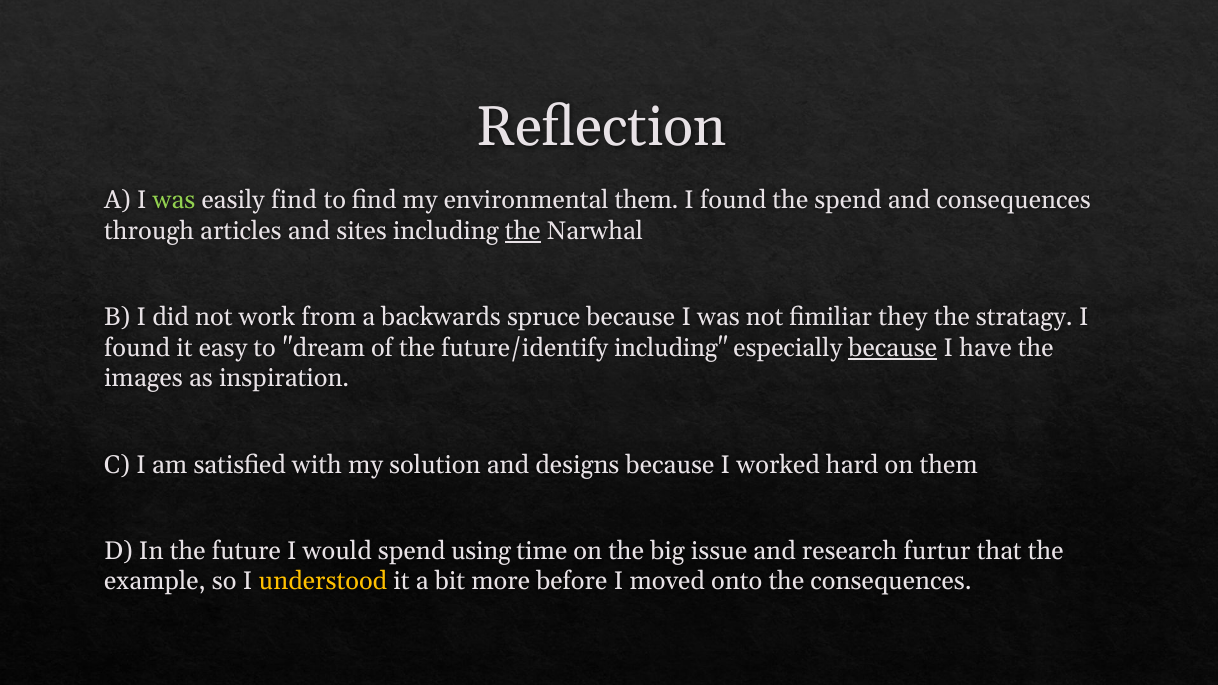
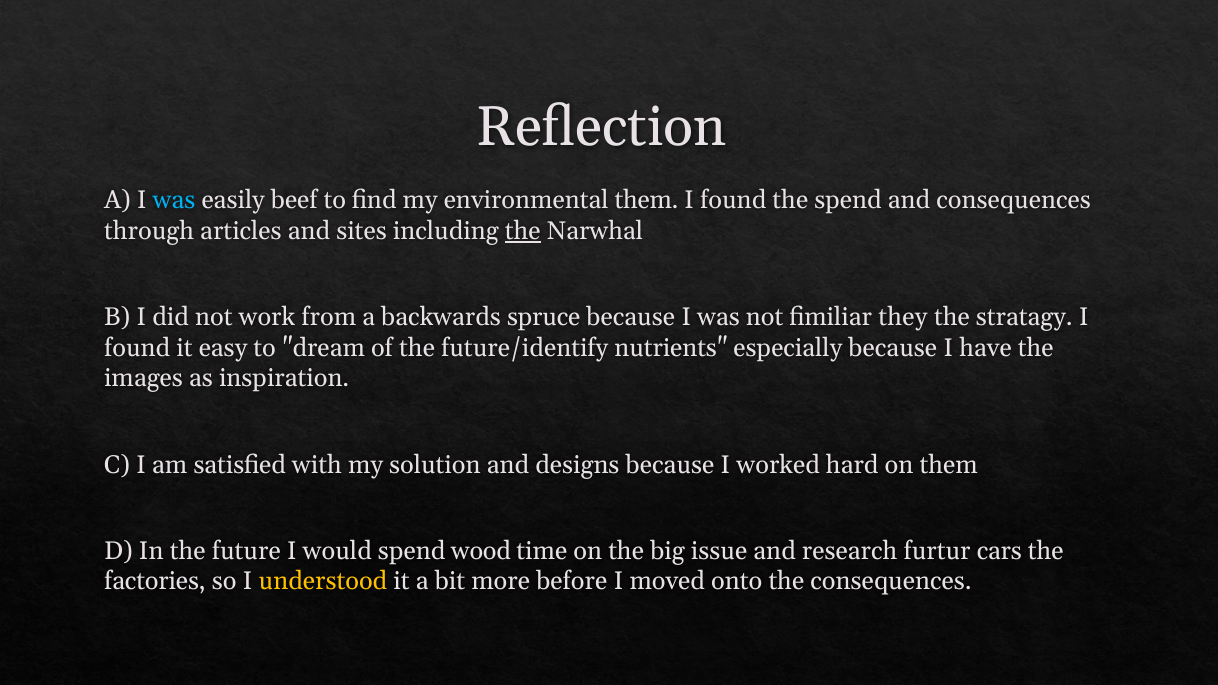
was at (174, 201) colour: light green -> light blue
easily find: find -> beef
future/identify including: including -> nutrients
because at (893, 348) underline: present -> none
using: using -> wood
that: that -> cars
example: example -> factories
